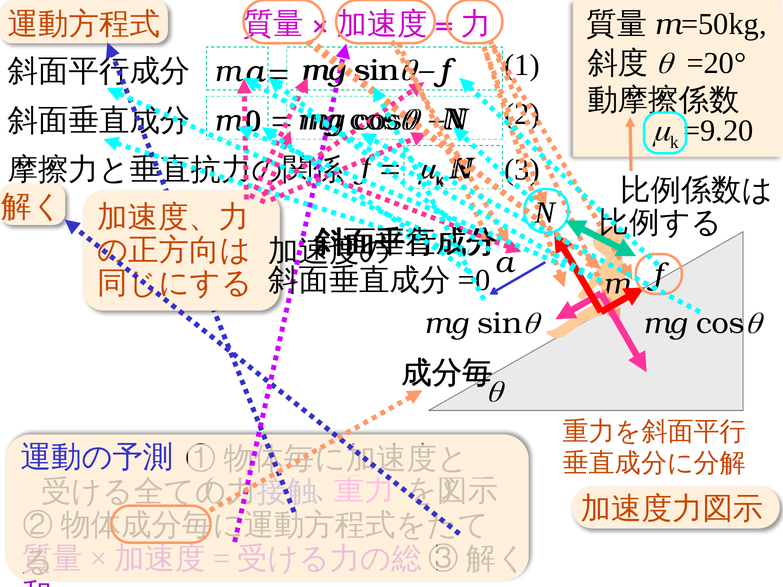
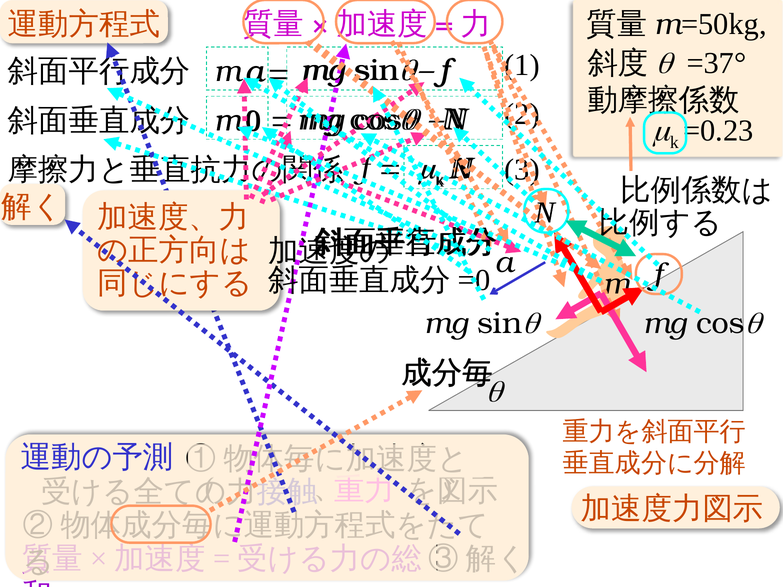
=20°: =20° -> =37°
=9.20: =9.20 -> =0.23
